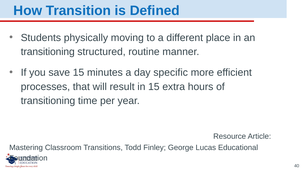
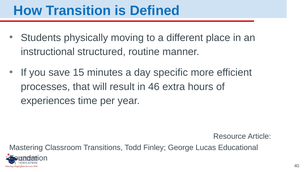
transitioning at (48, 52): transitioning -> instructional
in 15: 15 -> 46
transitioning at (48, 101): transitioning -> experiences
